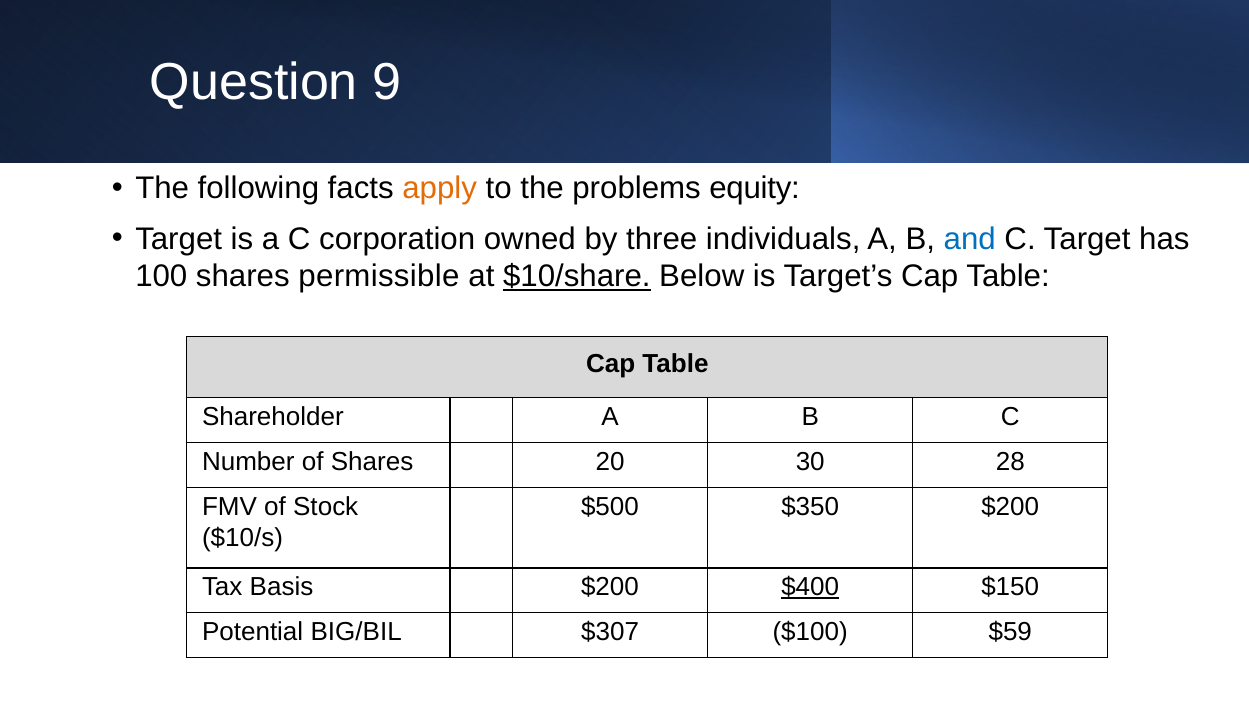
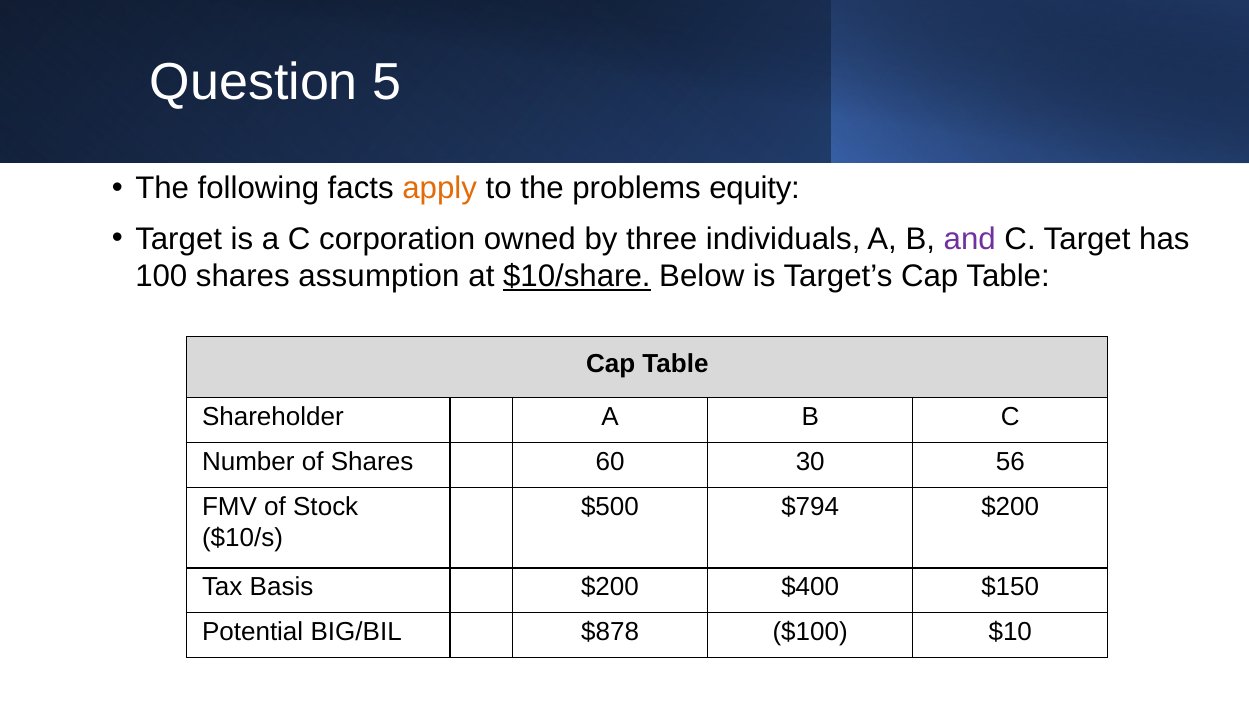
9: 9 -> 5
and colour: blue -> purple
permissible: permissible -> assumption
20: 20 -> 60
28: 28 -> 56
$350: $350 -> $794
$400 underline: present -> none
$307: $307 -> $878
$59: $59 -> $10
